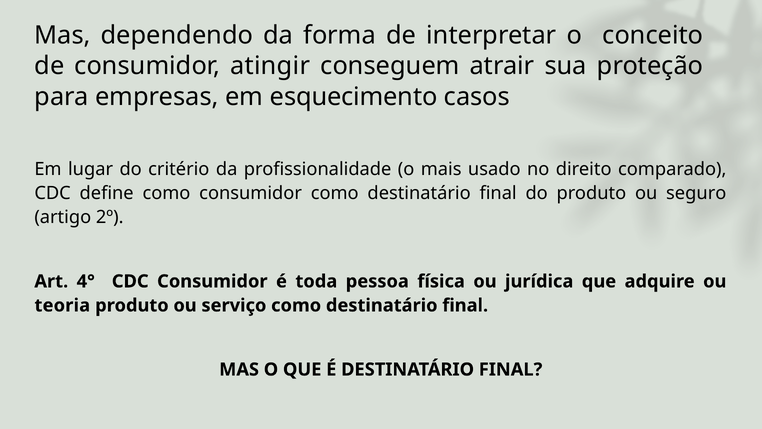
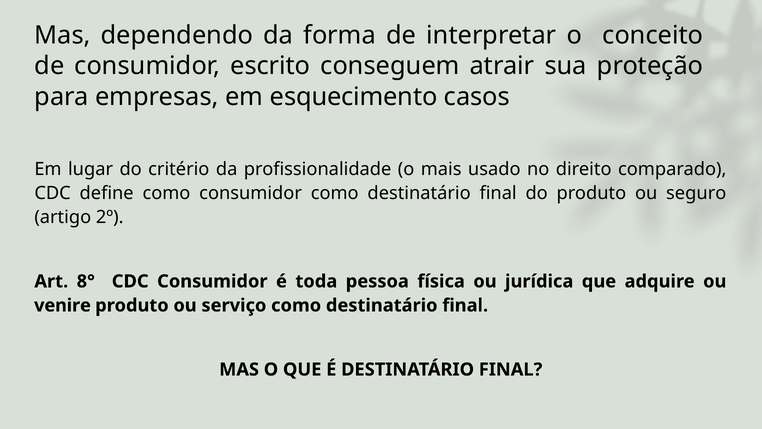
atingir: atingir -> escrito
4°: 4° -> 8°
teoria: teoria -> venire
